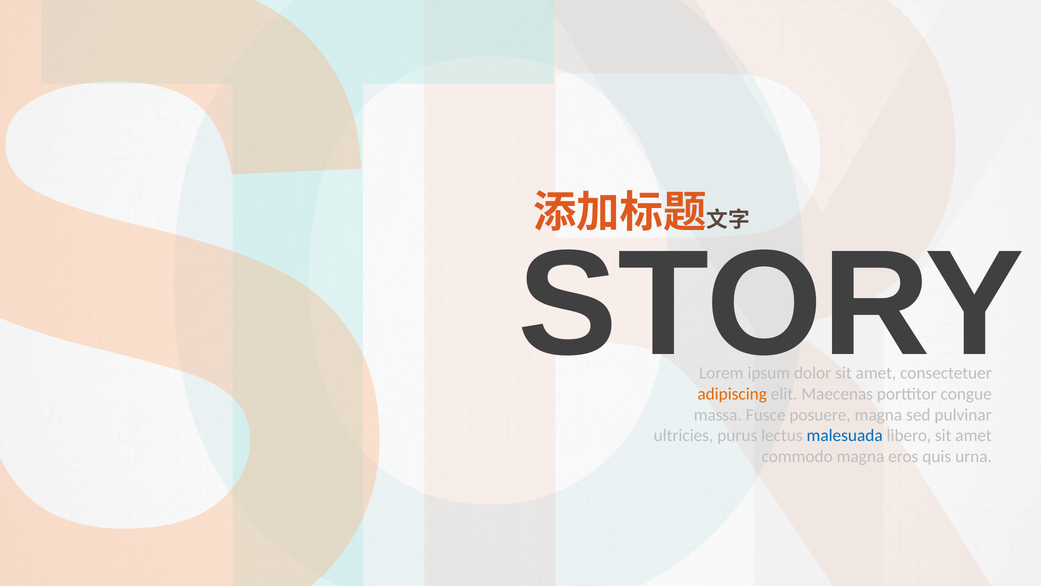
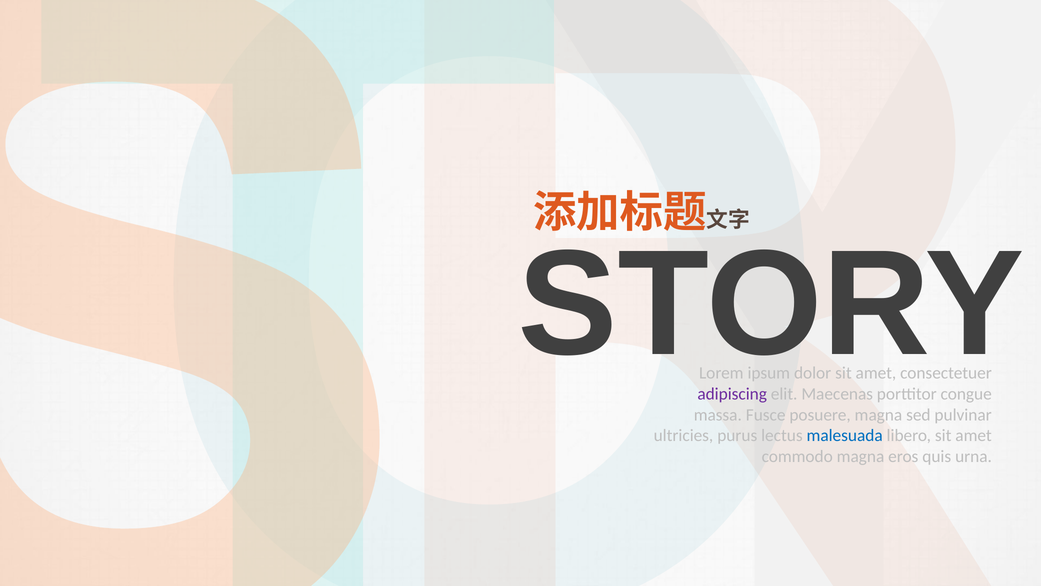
adipiscing colour: orange -> purple
